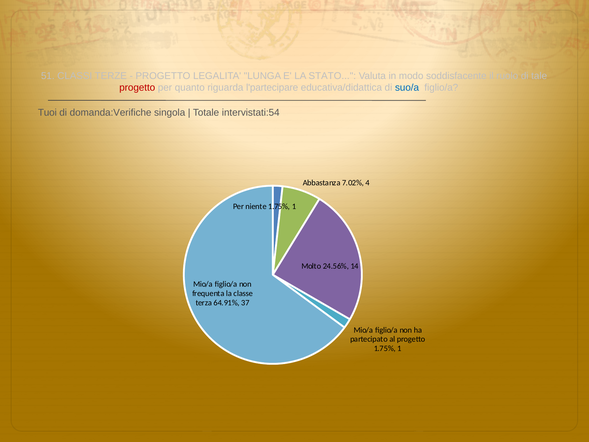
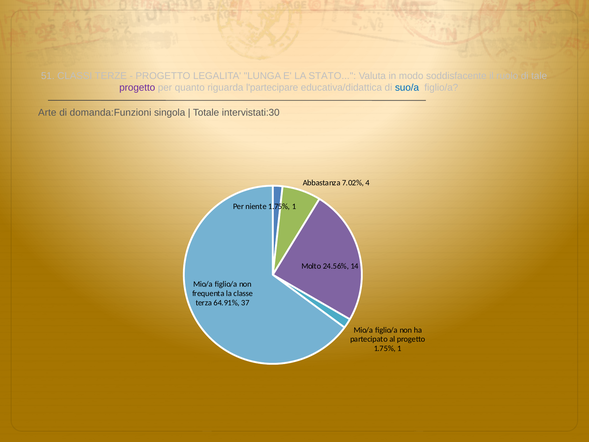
progetto at (137, 88) colour: red -> purple
Tuoi: Tuoi -> Arte
domanda:Verifiche: domanda:Verifiche -> domanda:Funzioni
intervistati:54: intervistati:54 -> intervistati:30
